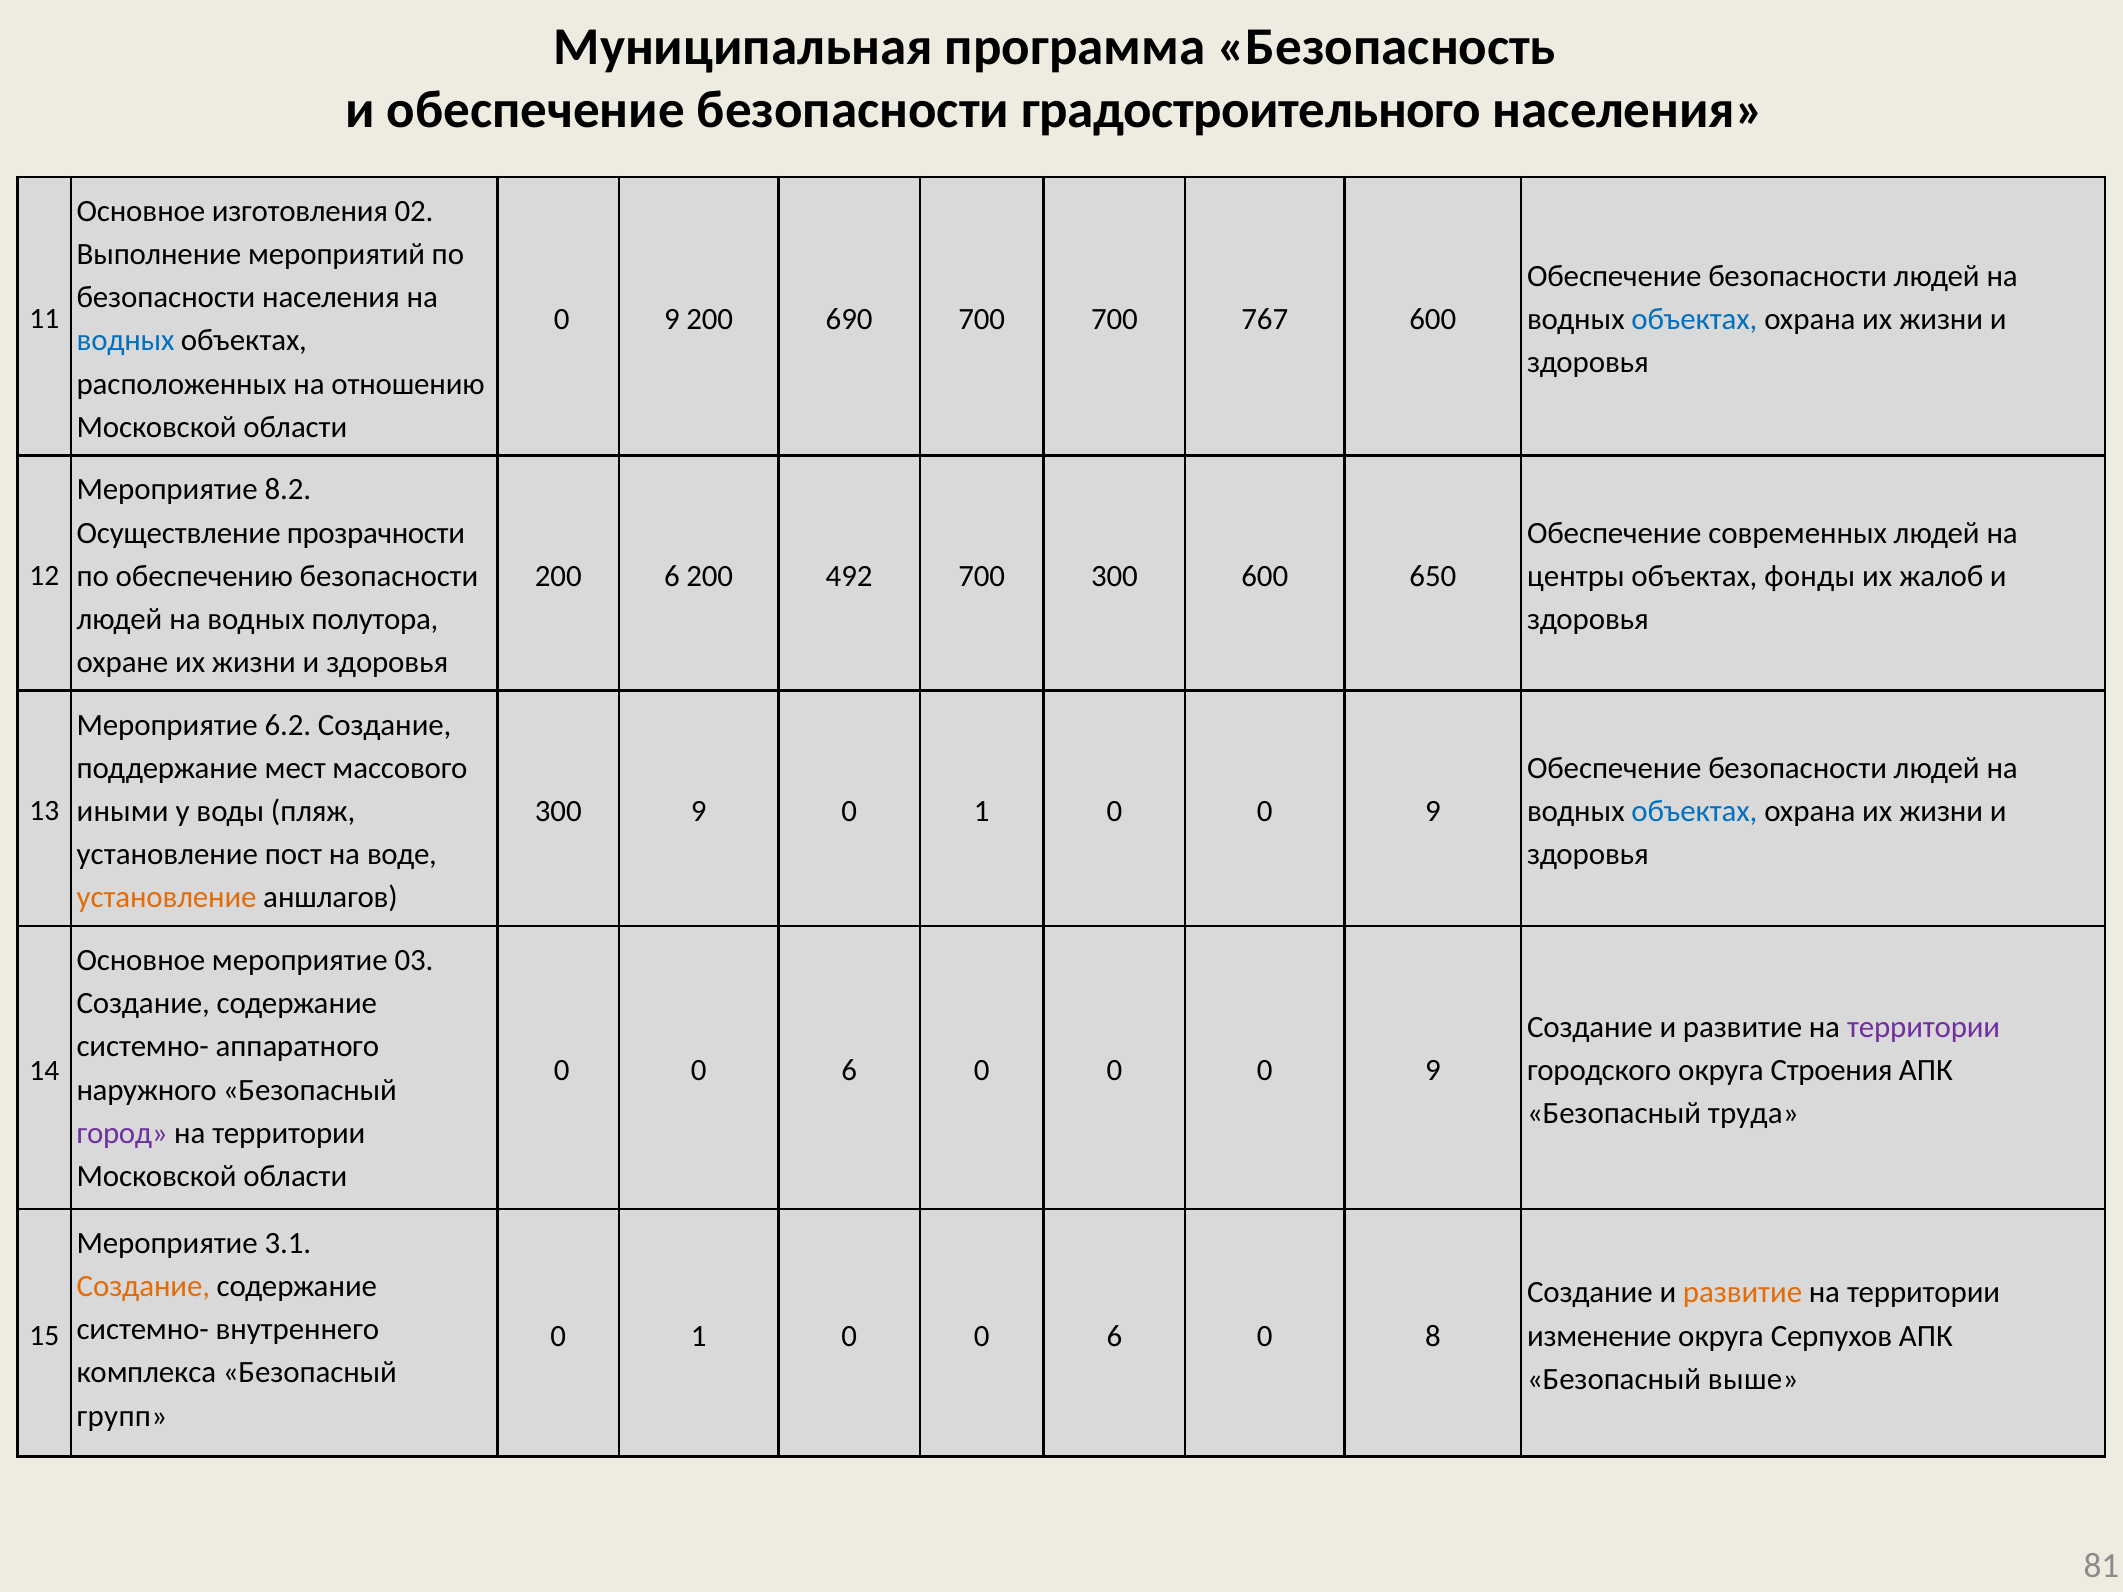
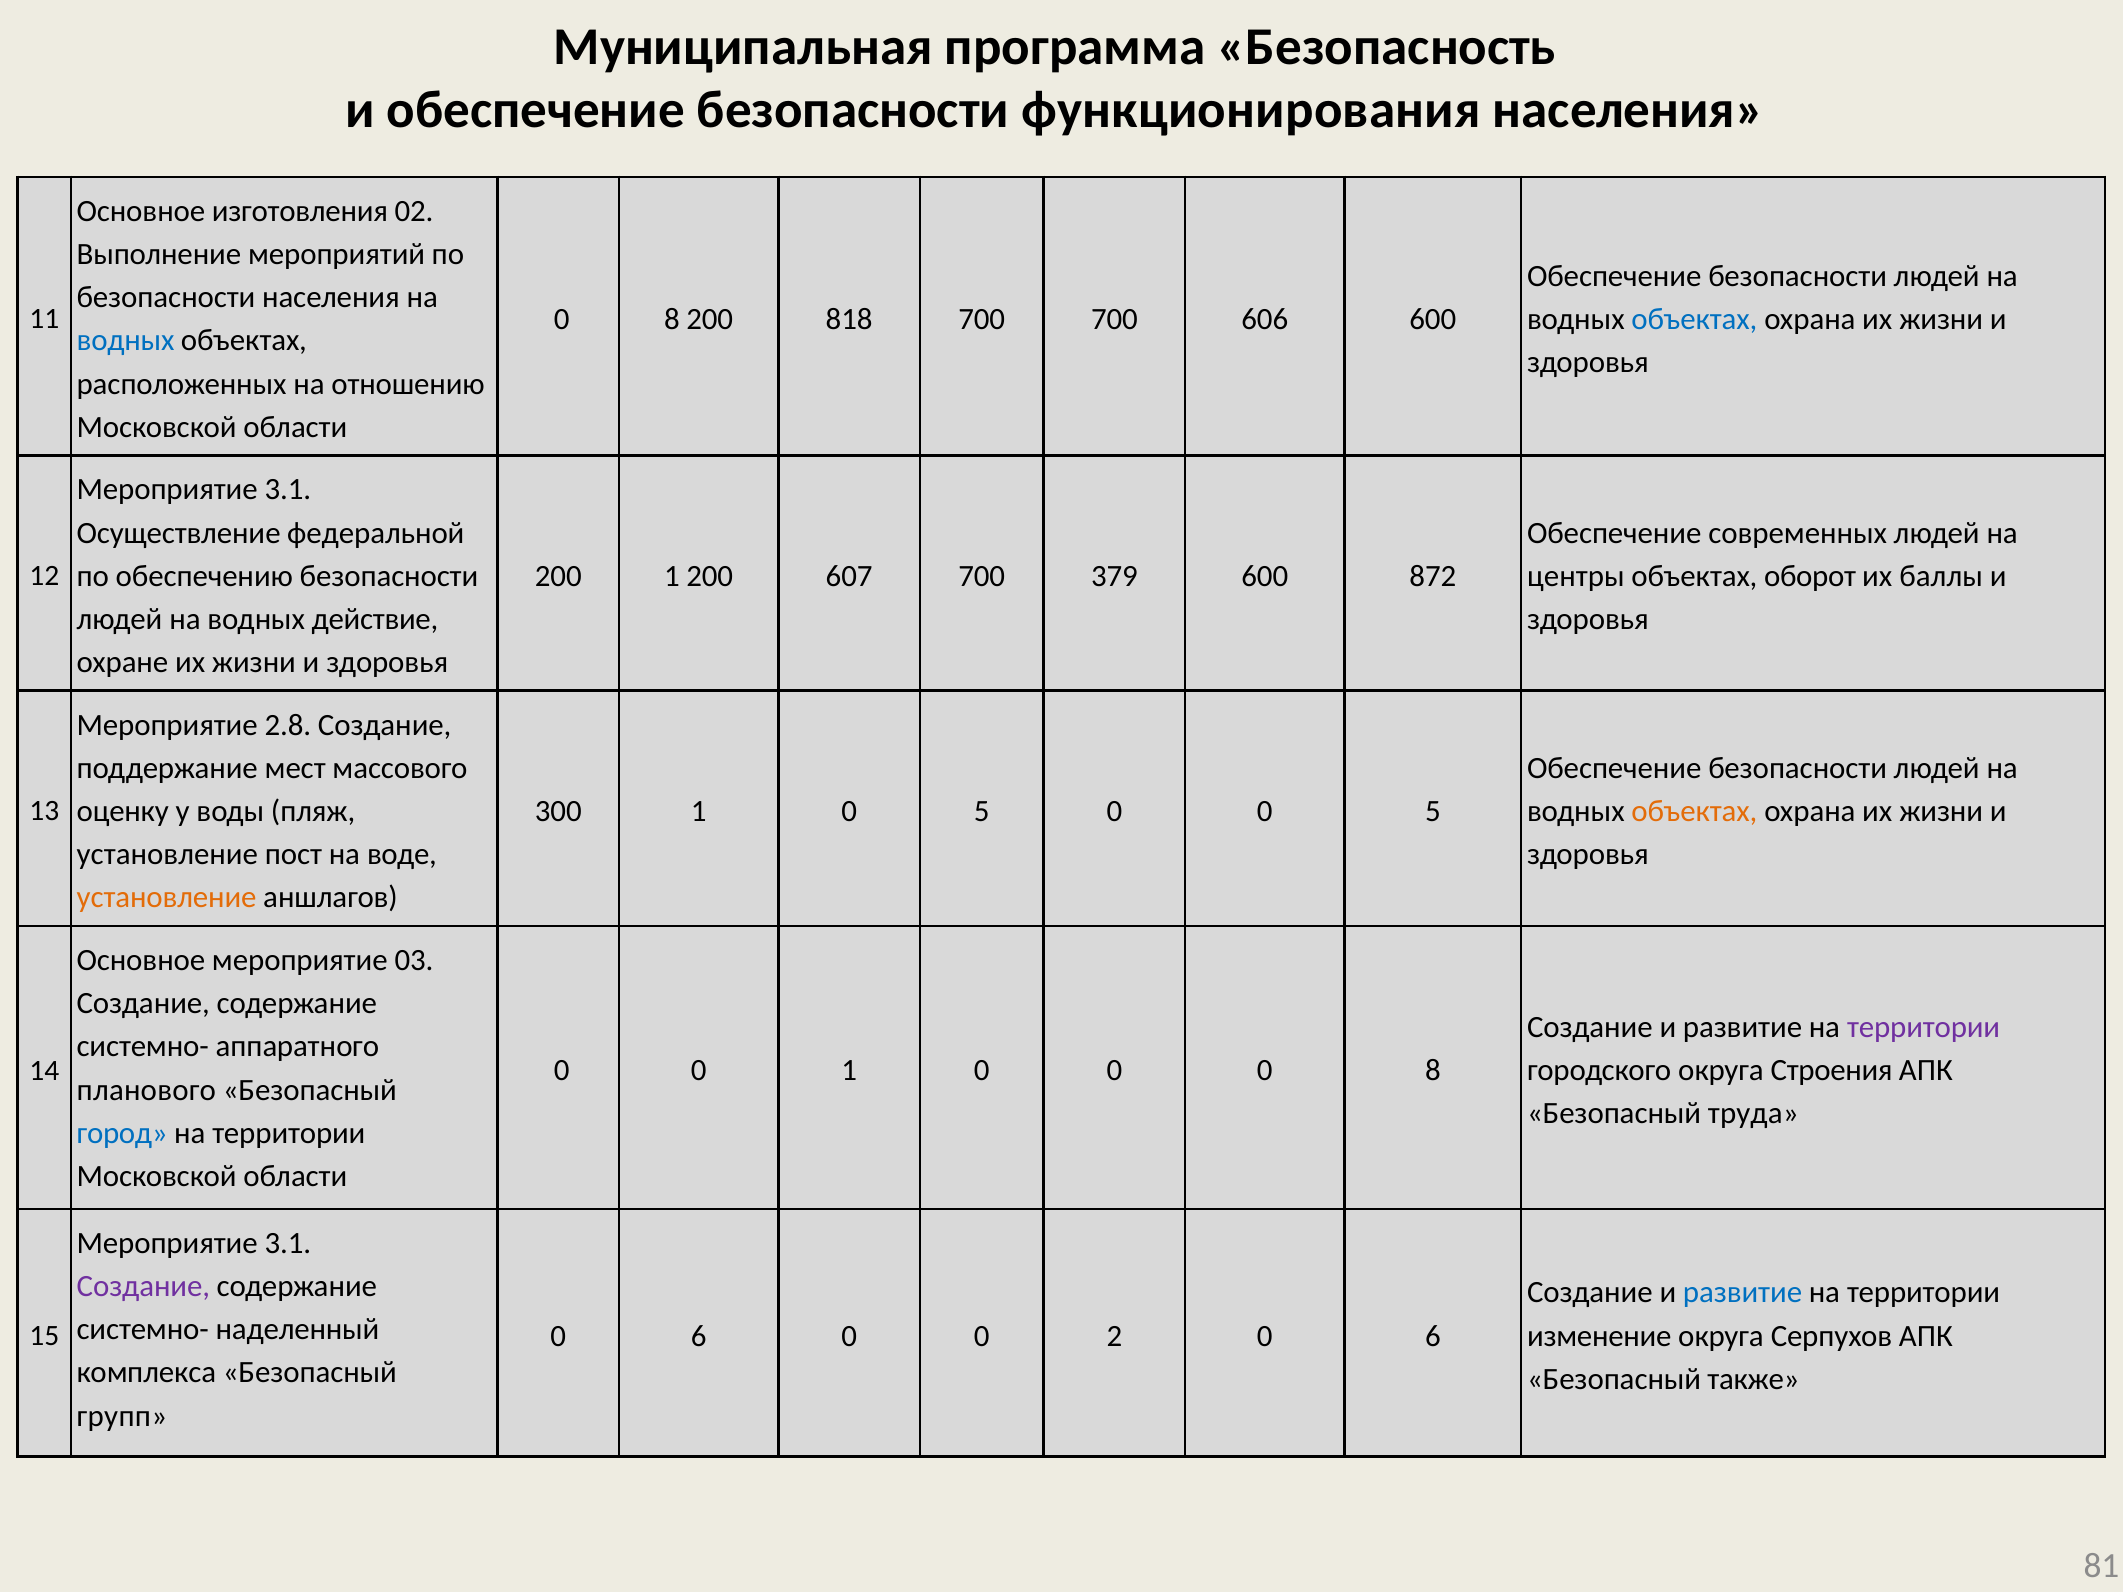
градостроительного: градостроительного -> функционирования
9 at (672, 319): 9 -> 8
690: 690 -> 818
767: 767 -> 606
8.2 at (288, 490): 8.2 -> 3.1
прозрачности: прозрачности -> федеральной
200 6: 6 -> 1
492: 492 -> 607
700 300: 300 -> 379
650: 650 -> 872
фонды: фонды -> оборот
жалоб: жалоб -> баллы
полутора: полутора -> действие
6.2: 6.2 -> 2.8
иными: иными -> оценку
300 9: 9 -> 1
1 at (982, 812): 1 -> 5
9 at (1433, 812): 9 -> 5
объектах at (1694, 812) colour: blue -> orange
6 at (849, 1071): 6 -> 1
0 0 0 9: 9 -> 8
наружного: наружного -> планового
город colour: purple -> blue
Создание at (143, 1287) colour: orange -> purple
развитие at (1743, 1293) colour: orange -> blue
внутреннего: внутреннего -> наделенный
1 at (699, 1336): 1 -> 6
6 at (1114, 1336): 6 -> 2
8 at (1433, 1336): 8 -> 6
выше: выше -> также
